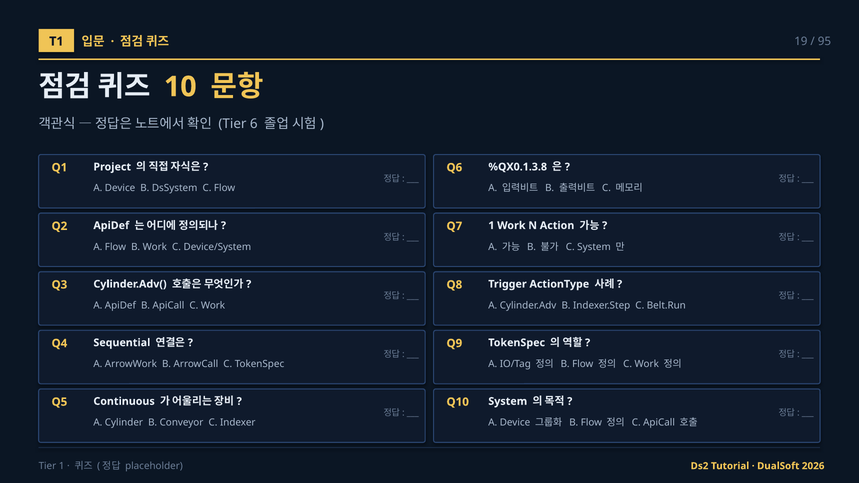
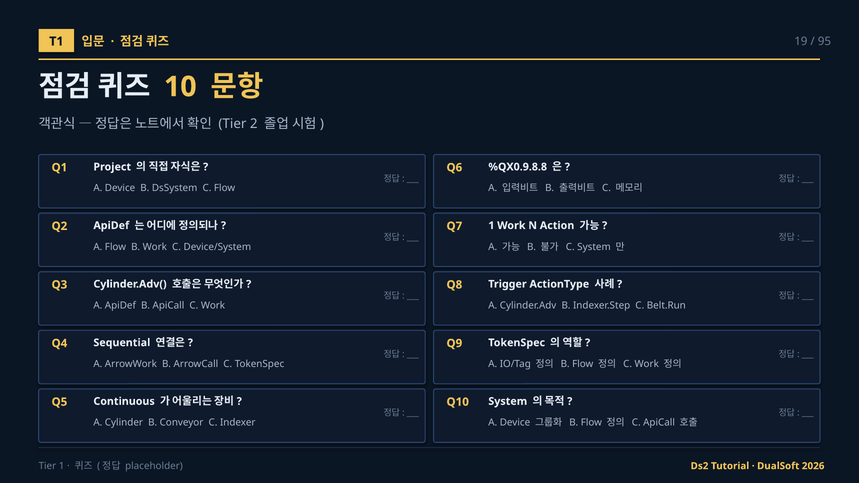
6: 6 -> 2
%QX0.1.3.8: %QX0.1.3.8 -> %QX0.9.8.8
